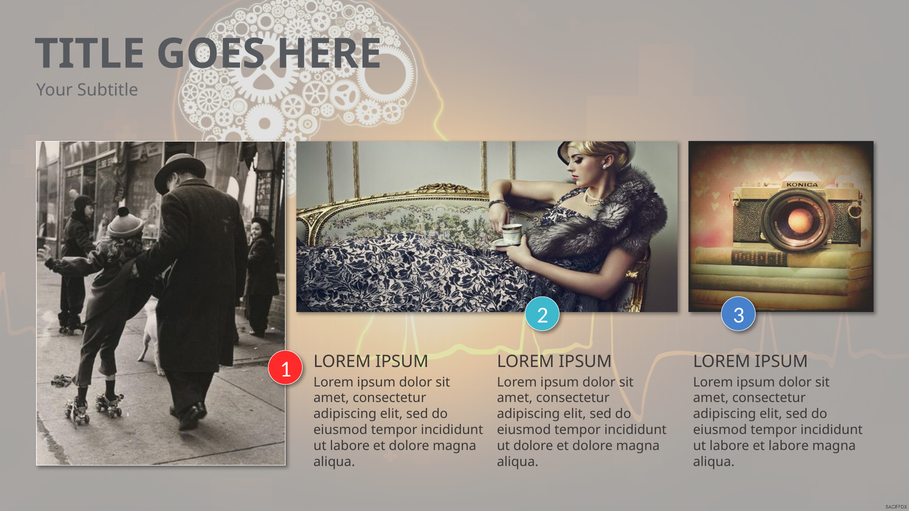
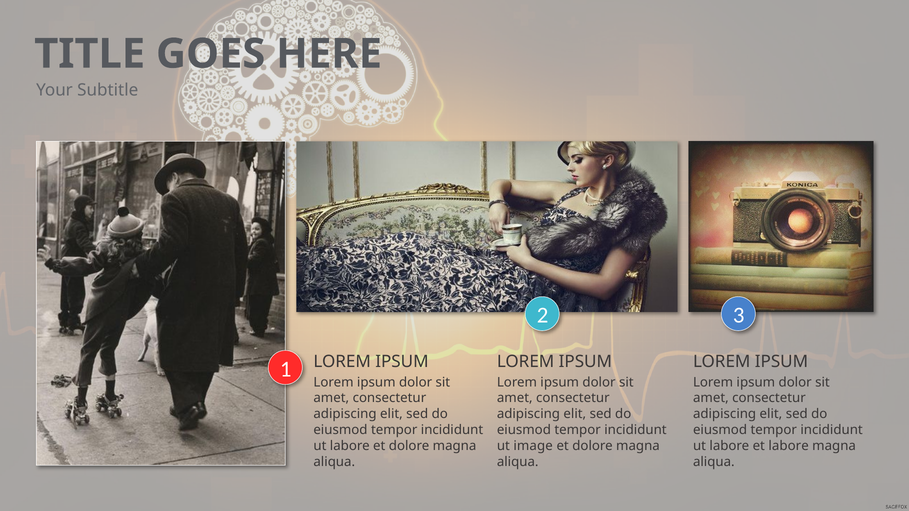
ut dolore: dolore -> image
